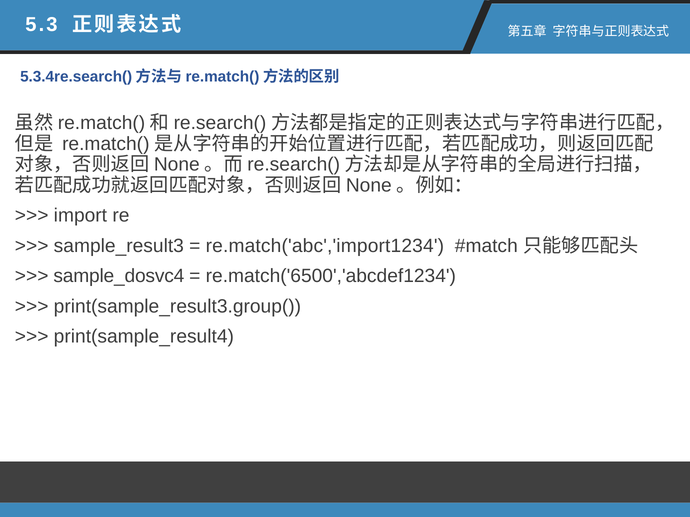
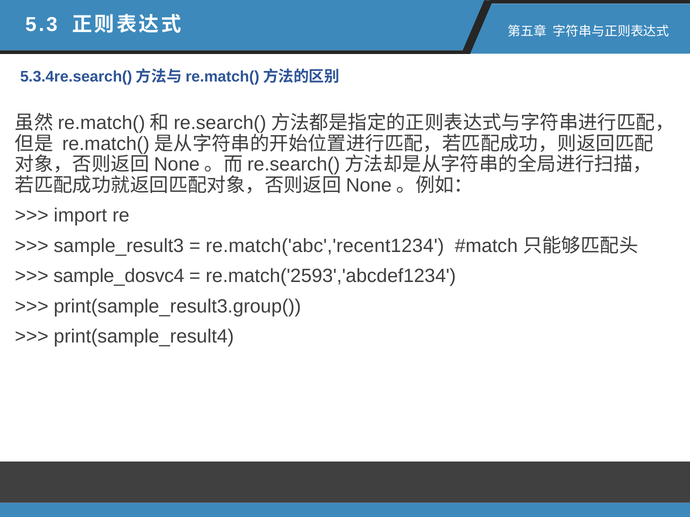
re.match('abc','import1234: re.match('abc','import1234 -> re.match('abc','recent1234
re.match('6500','abcdef1234: re.match('6500','abcdef1234 -> re.match('2593','abcdef1234
